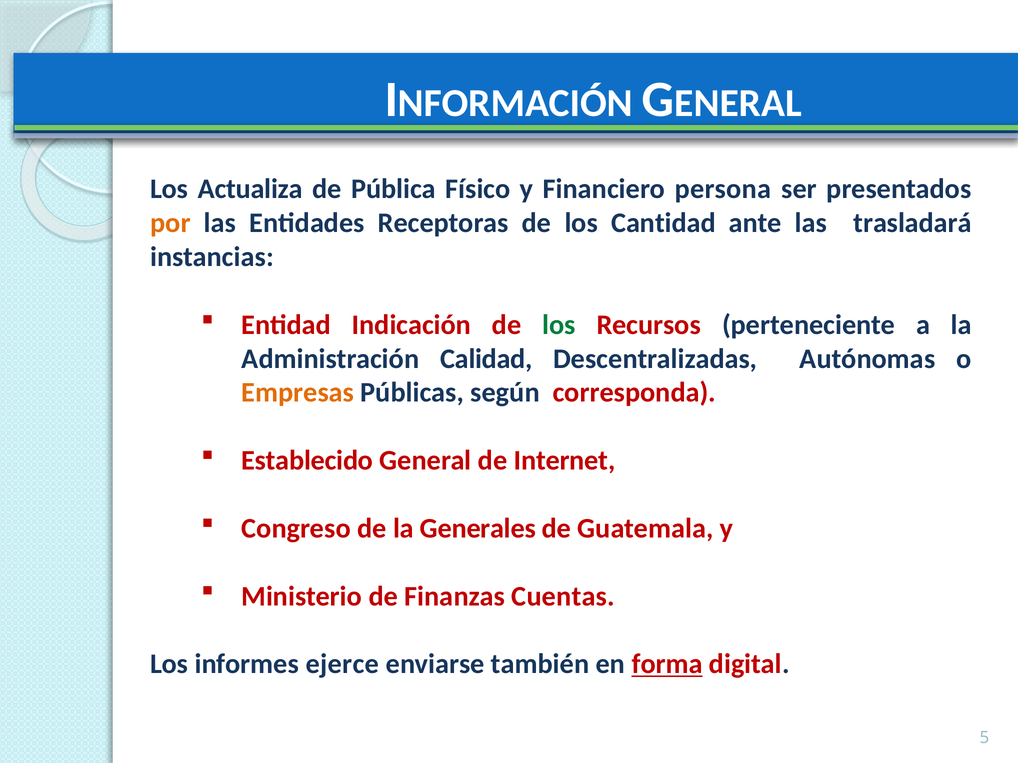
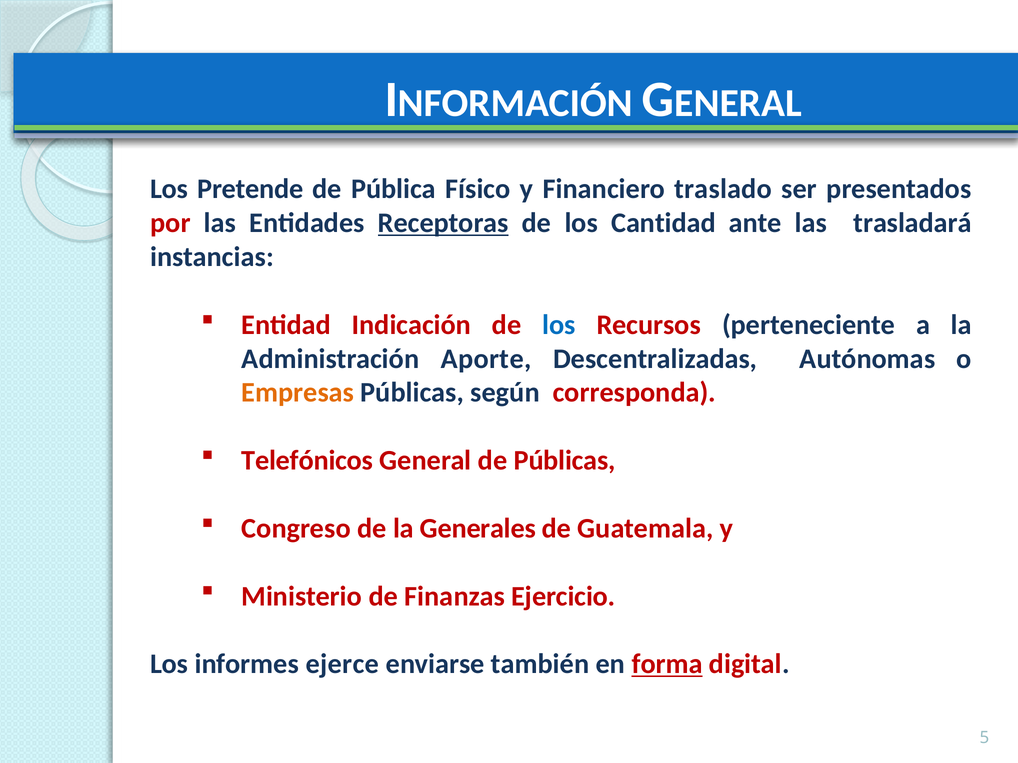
Actualiza: Actualiza -> Pretende
persona: persona -> traslado
por colour: orange -> red
Receptoras underline: none -> present
los at (559, 325) colour: green -> blue
Calidad: Calidad -> Aporte
Establecido: Establecido -> Telefónicos
de Internet: Internet -> Públicas
Cuentas: Cuentas -> Ejercicio
